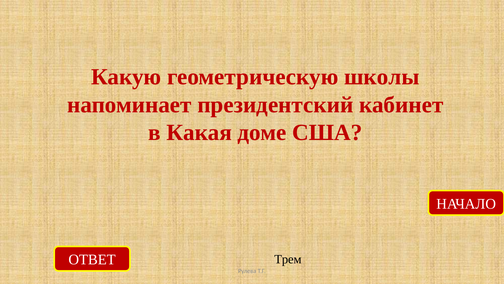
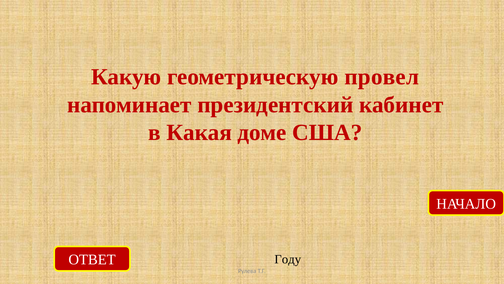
школы: школы -> провел
Трем: Трем -> Году
